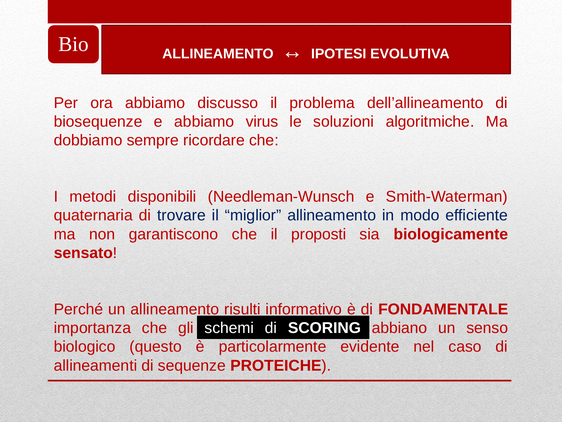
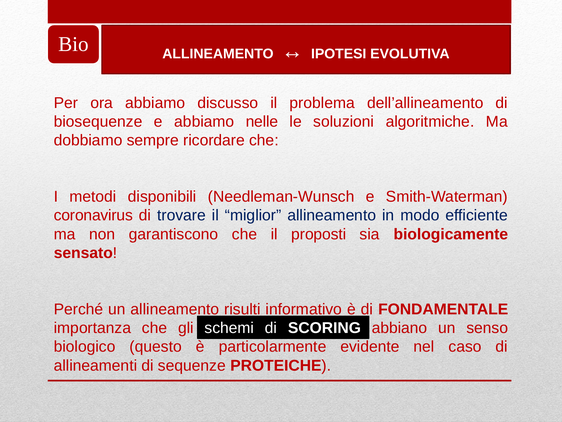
virus: virus -> nelle
quaternaria: quaternaria -> coronavirus
